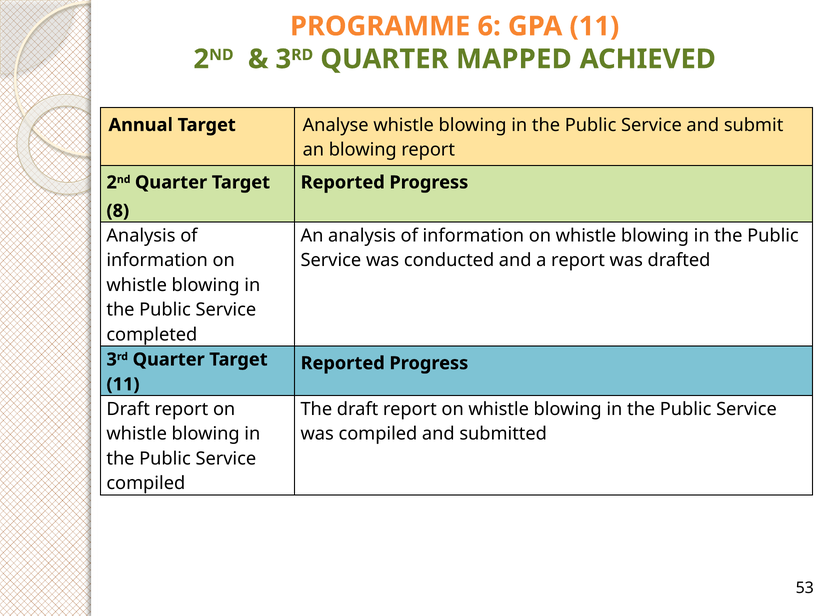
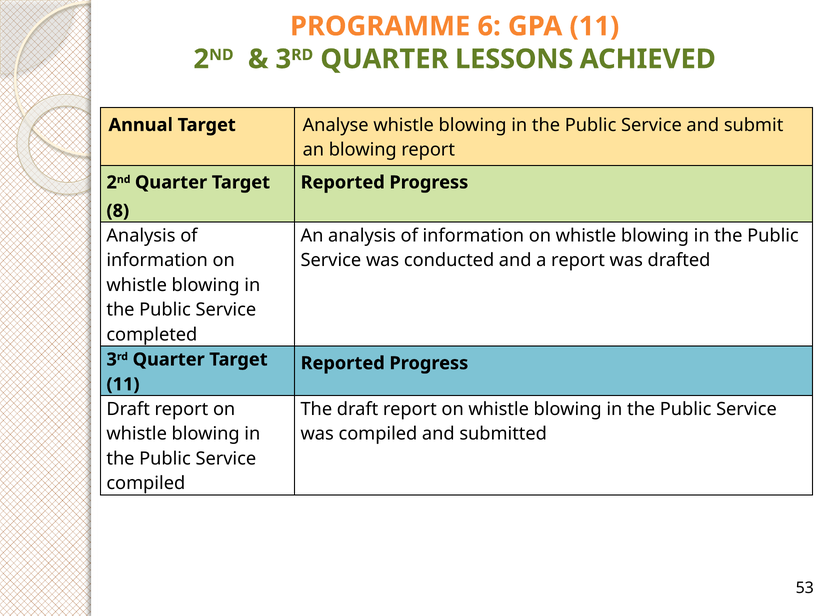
MAPPED: MAPPED -> LESSONS
